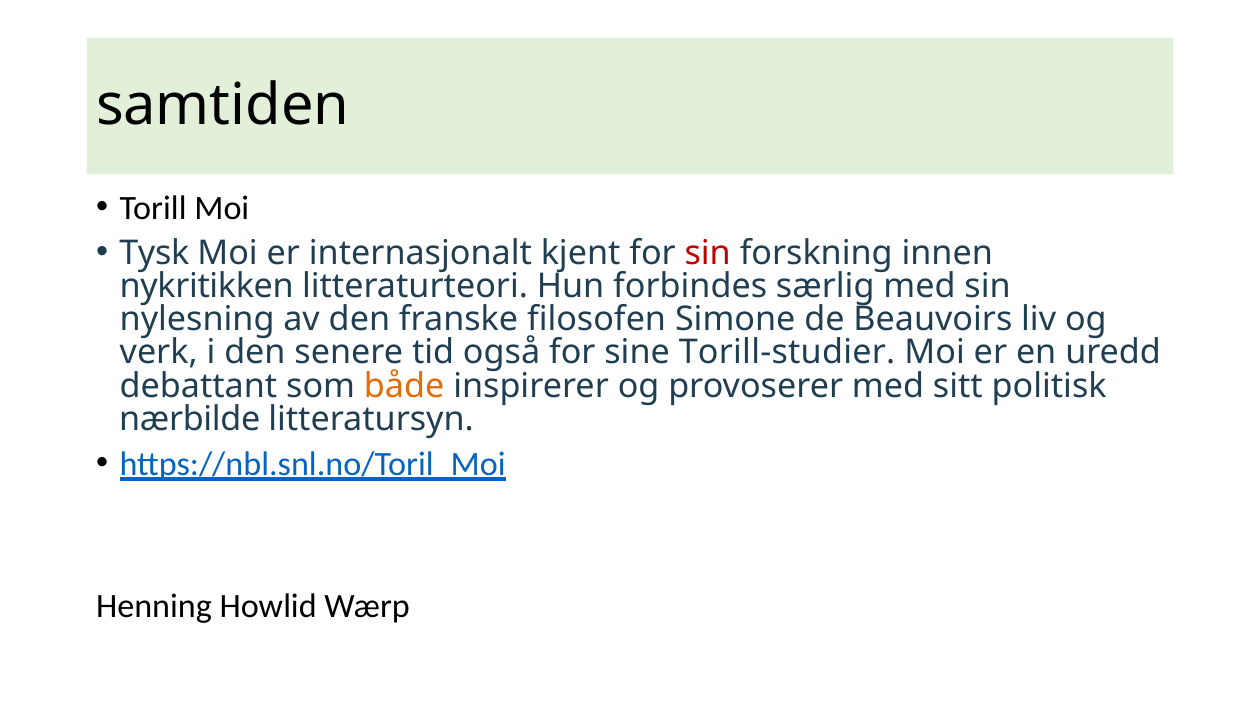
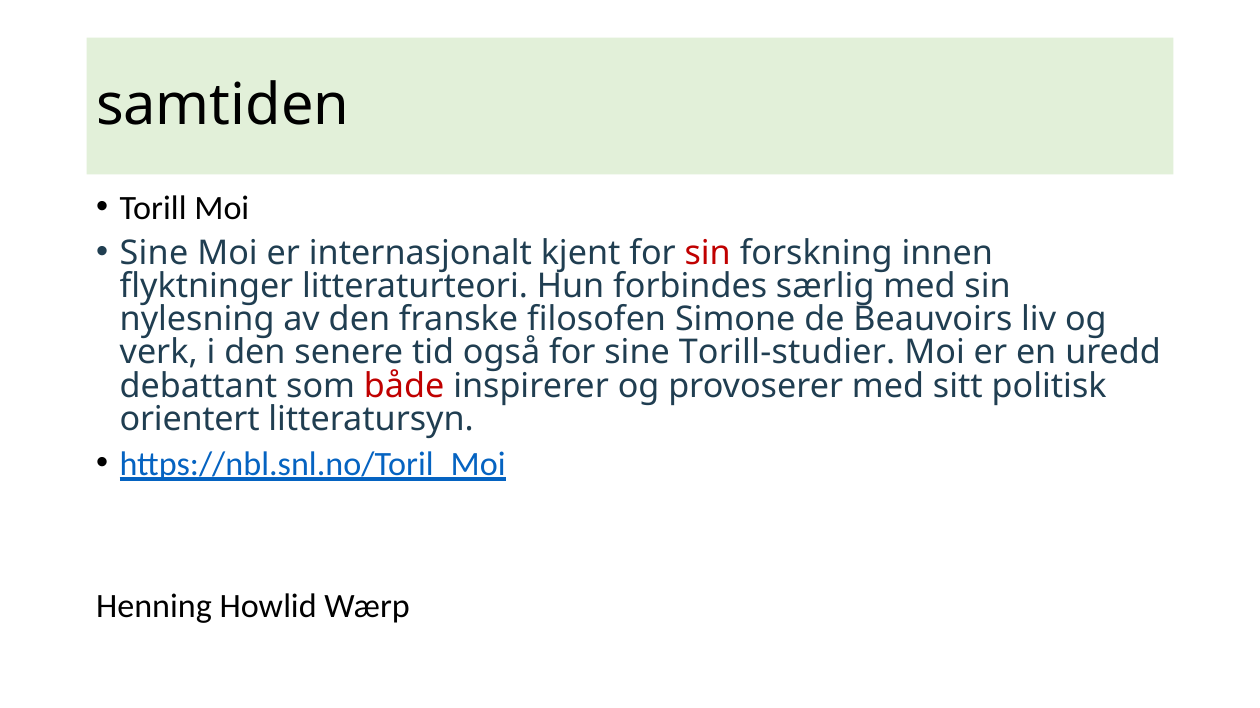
Tysk at (154, 254): Tysk -> Sine
nykritikken: nykritikken -> flyktninger
både colour: orange -> red
nærbilde: nærbilde -> orientert
